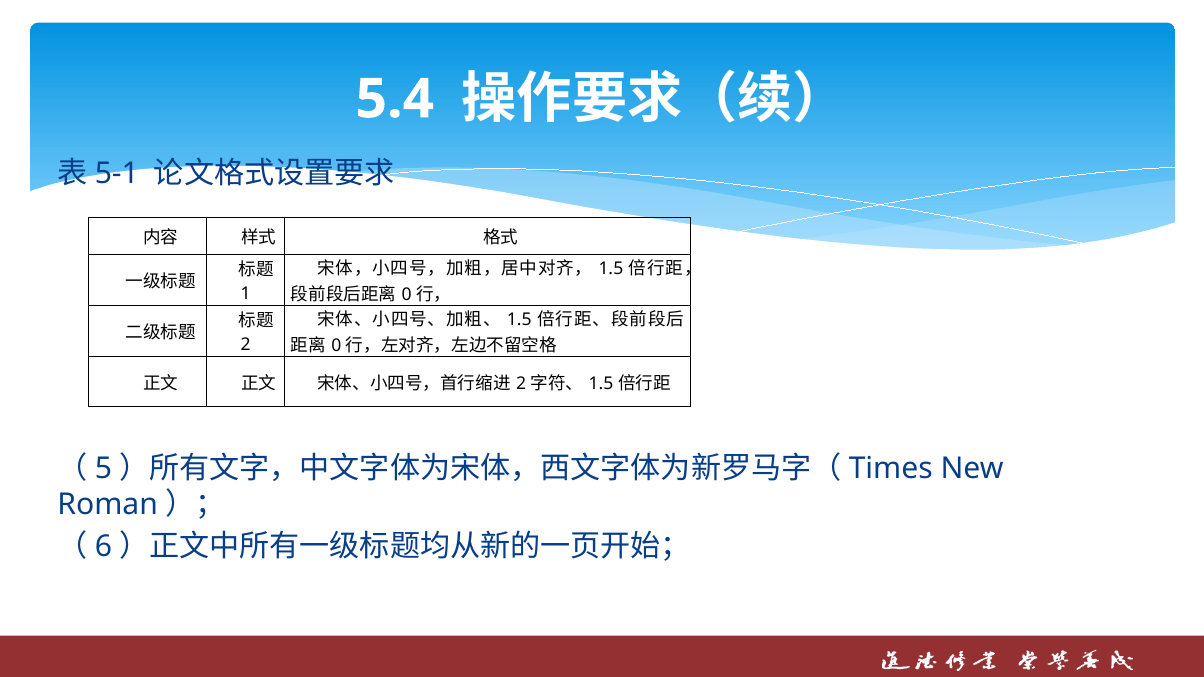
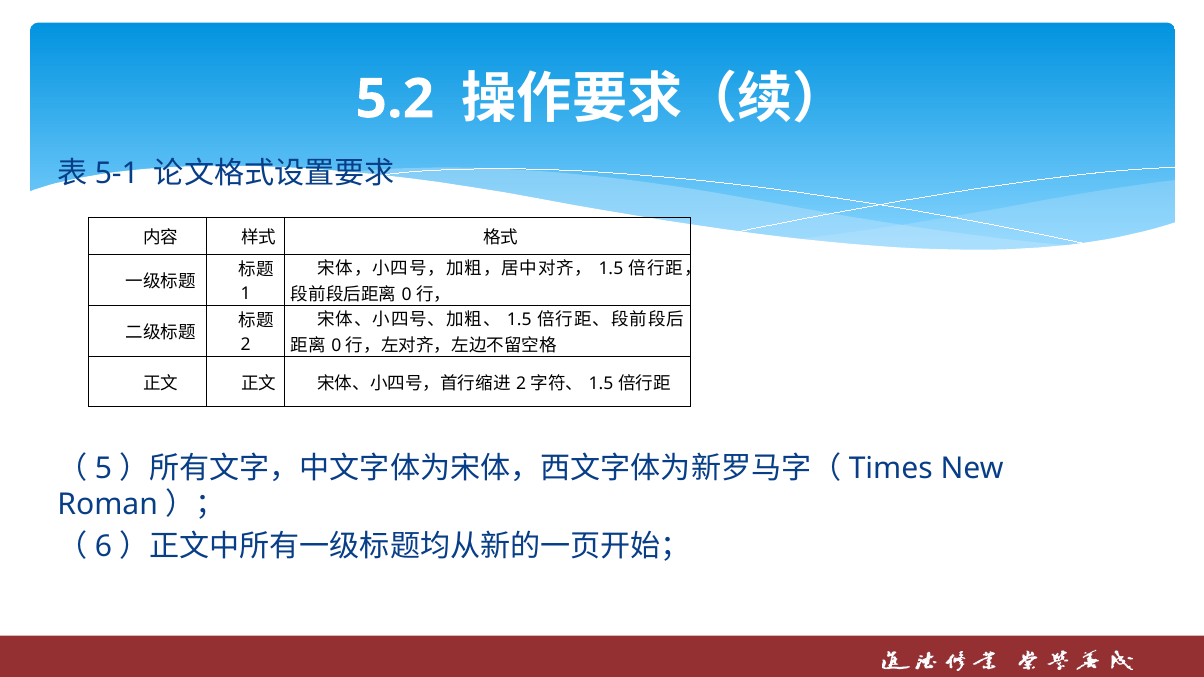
5.4: 5.4 -> 5.2
